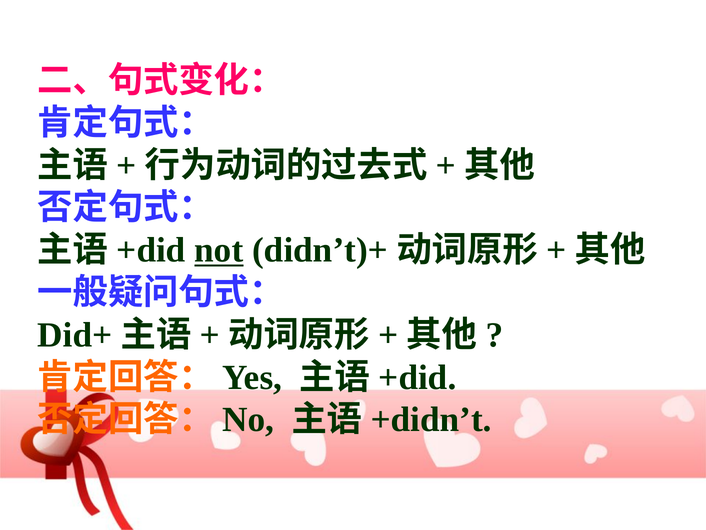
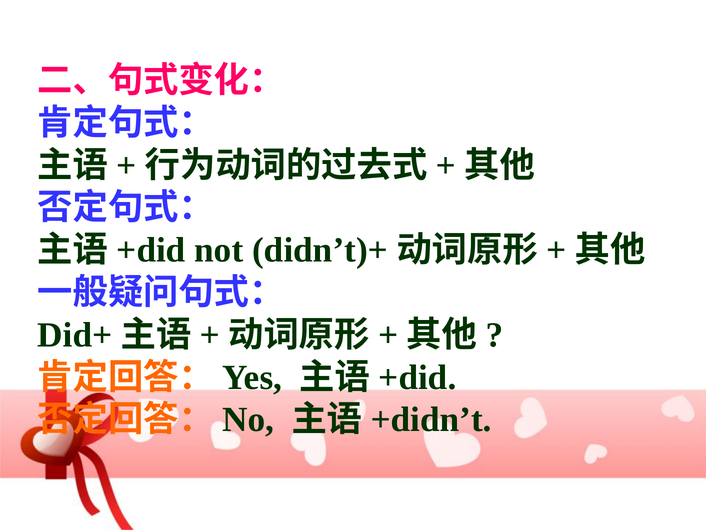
not underline: present -> none
